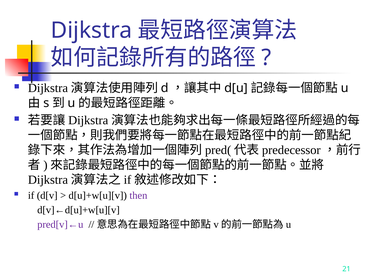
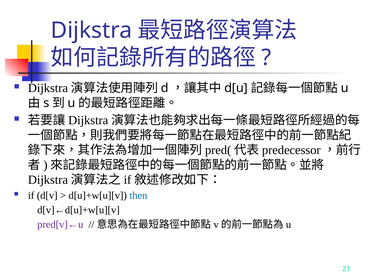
then colour: purple -> blue
